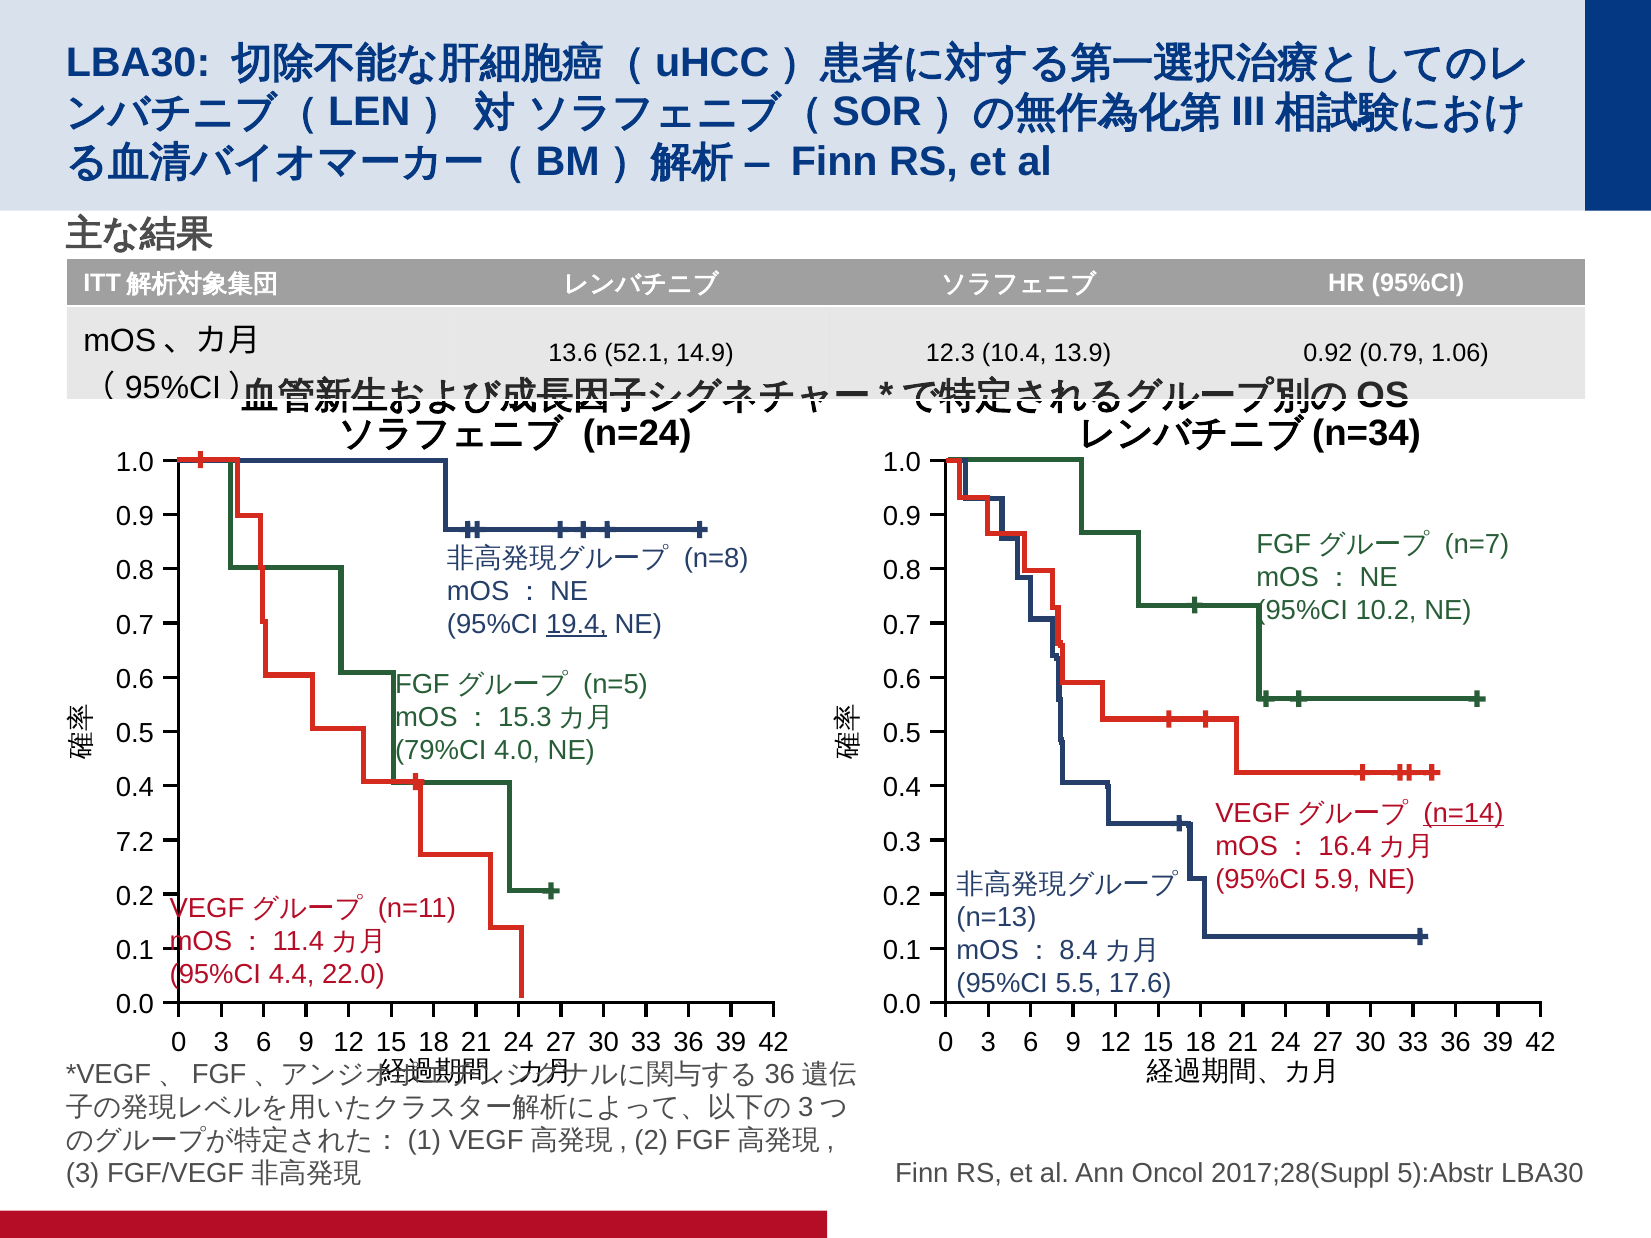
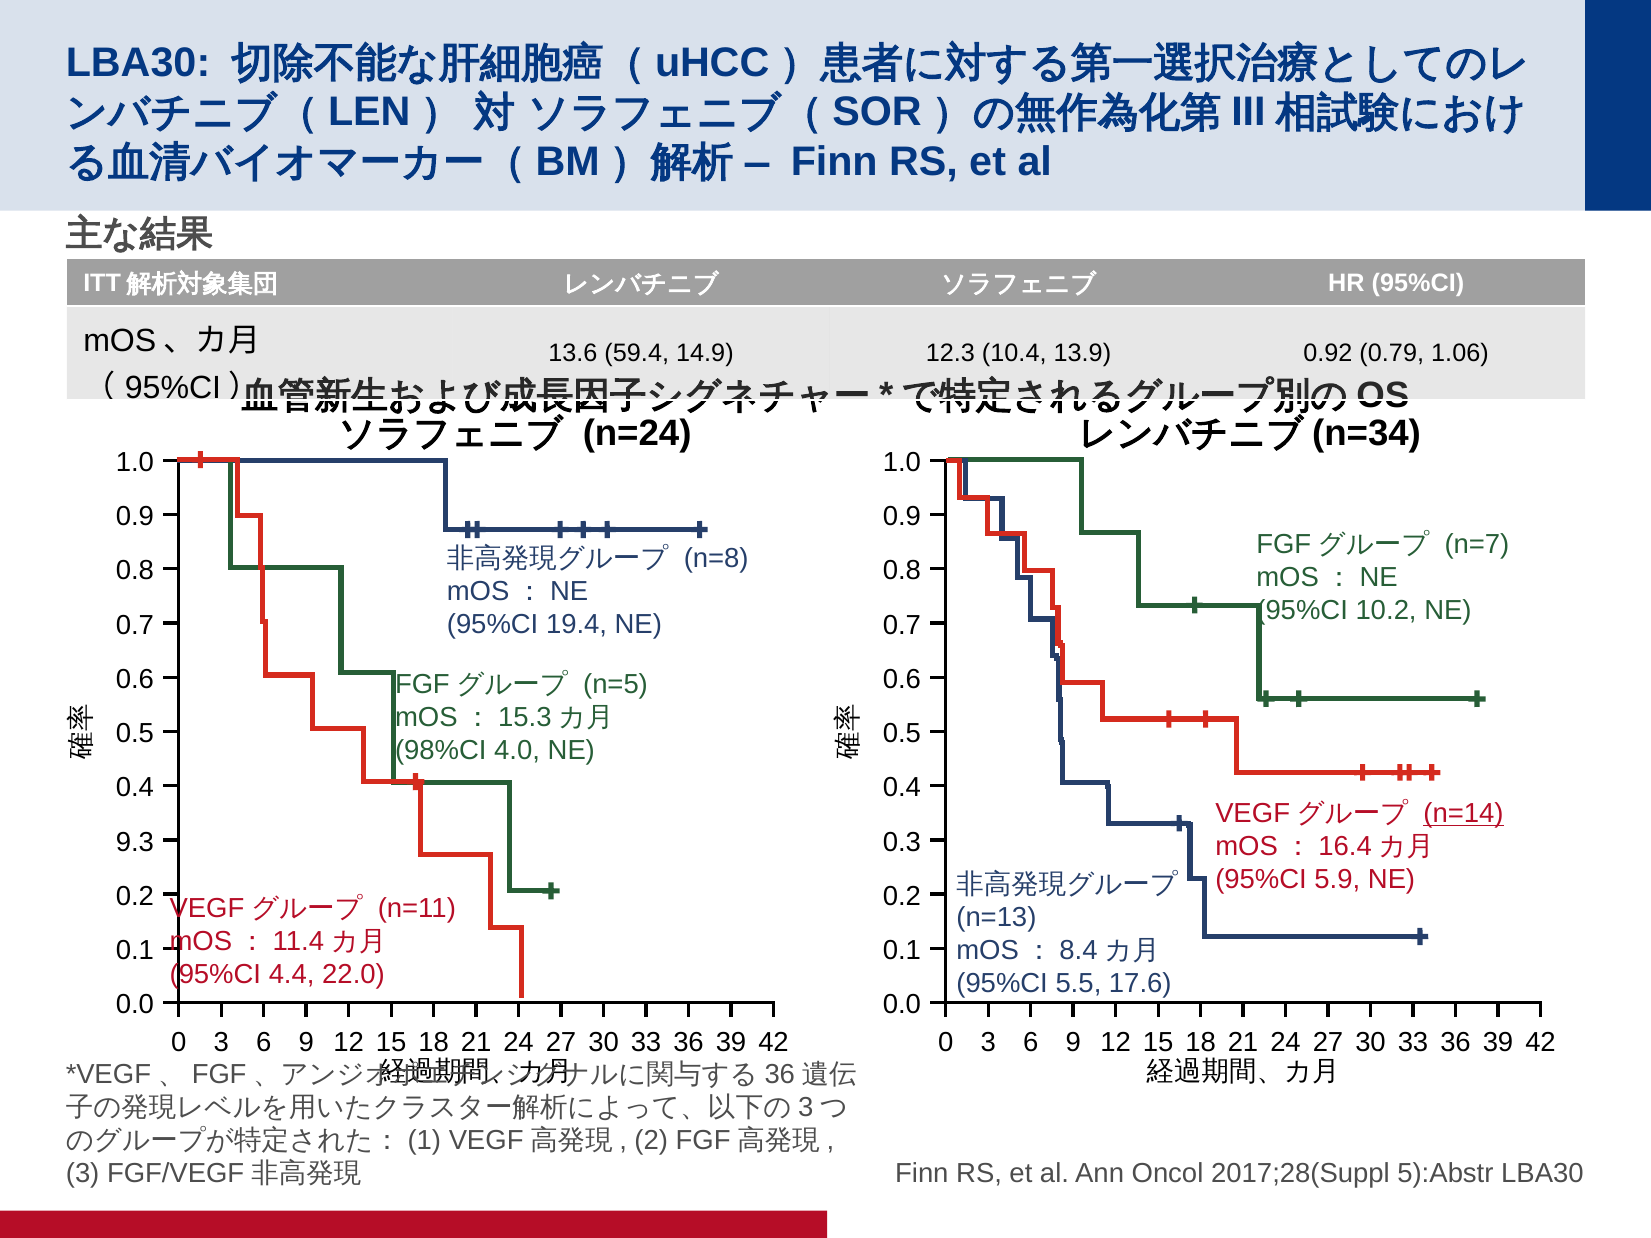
52.1: 52.1 -> 59.4
19.4 underline: present -> none
79%CI: 79%CI -> 98%CI
7.2: 7.2 -> 9.3
